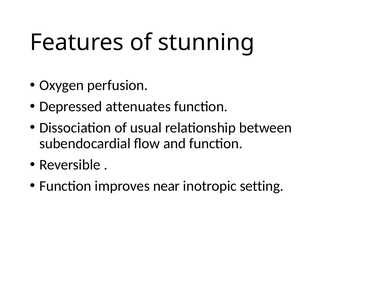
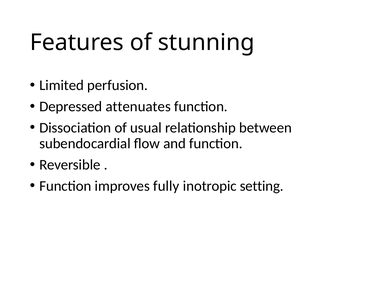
Oxygen: Oxygen -> Limited
near: near -> fully
